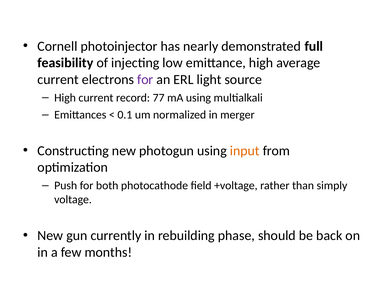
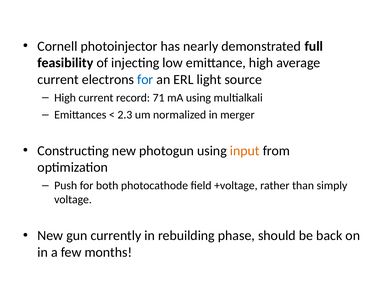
for at (145, 79) colour: purple -> blue
77: 77 -> 71
0.1: 0.1 -> 2.3
